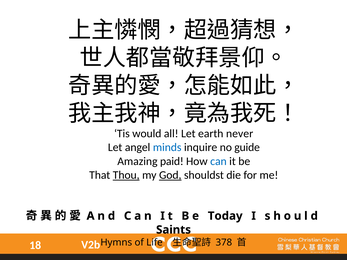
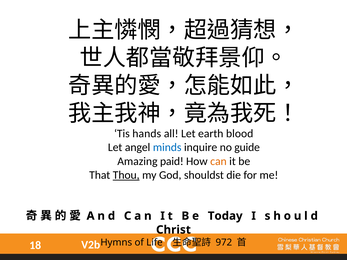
would: would -> hands
never: never -> blood
can colour: blue -> orange
God underline: present -> none
Saints: Saints -> Christ
378: 378 -> 972
